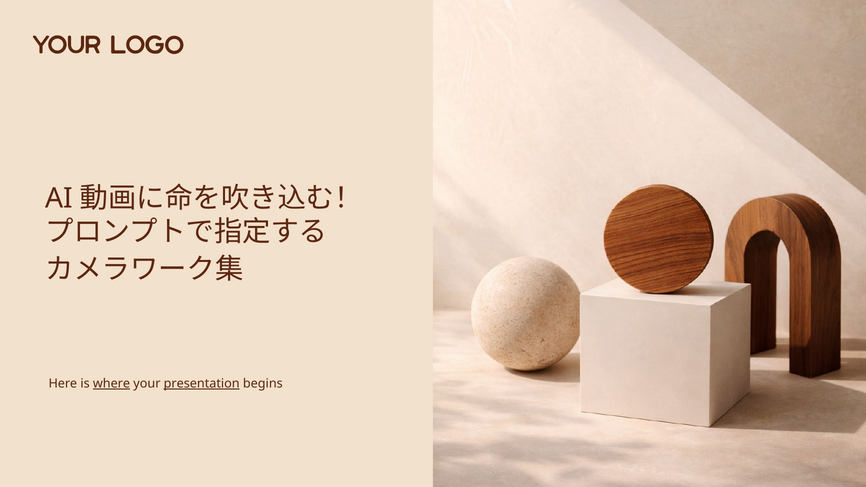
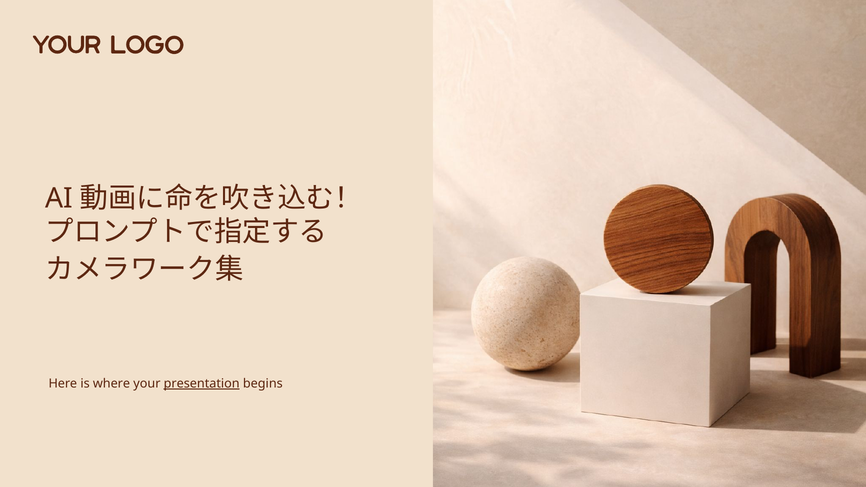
where underline: present -> none
